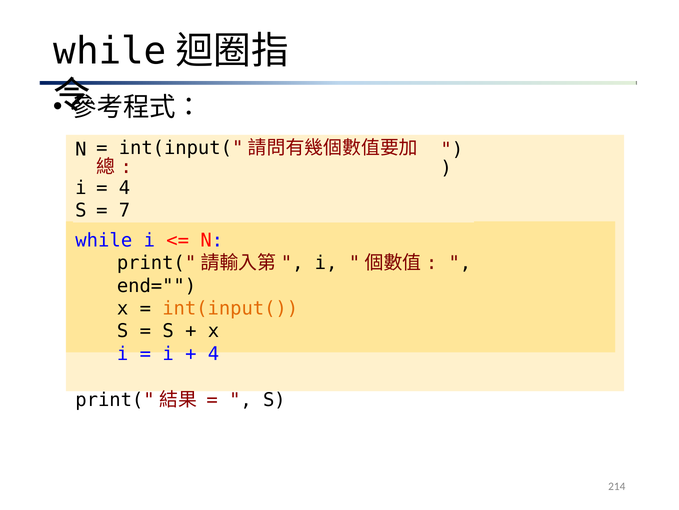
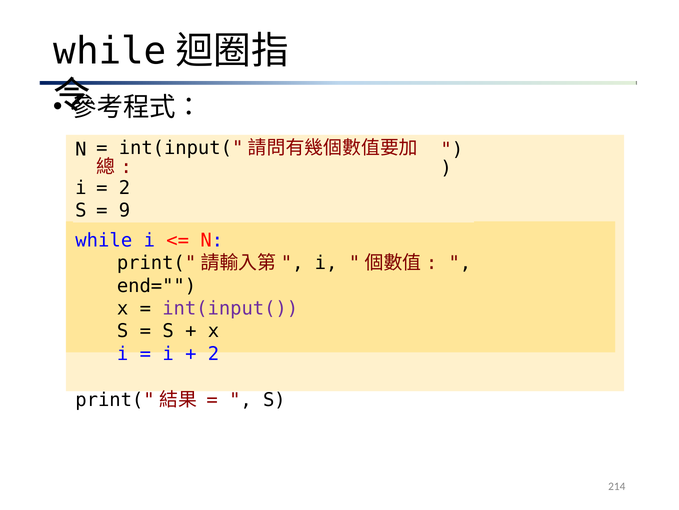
4 at (125, 188): 4 -> 2
7: 7 -> 9
int(input( colour: orange -> purple
4 at (213, 353): 4 -> 2
